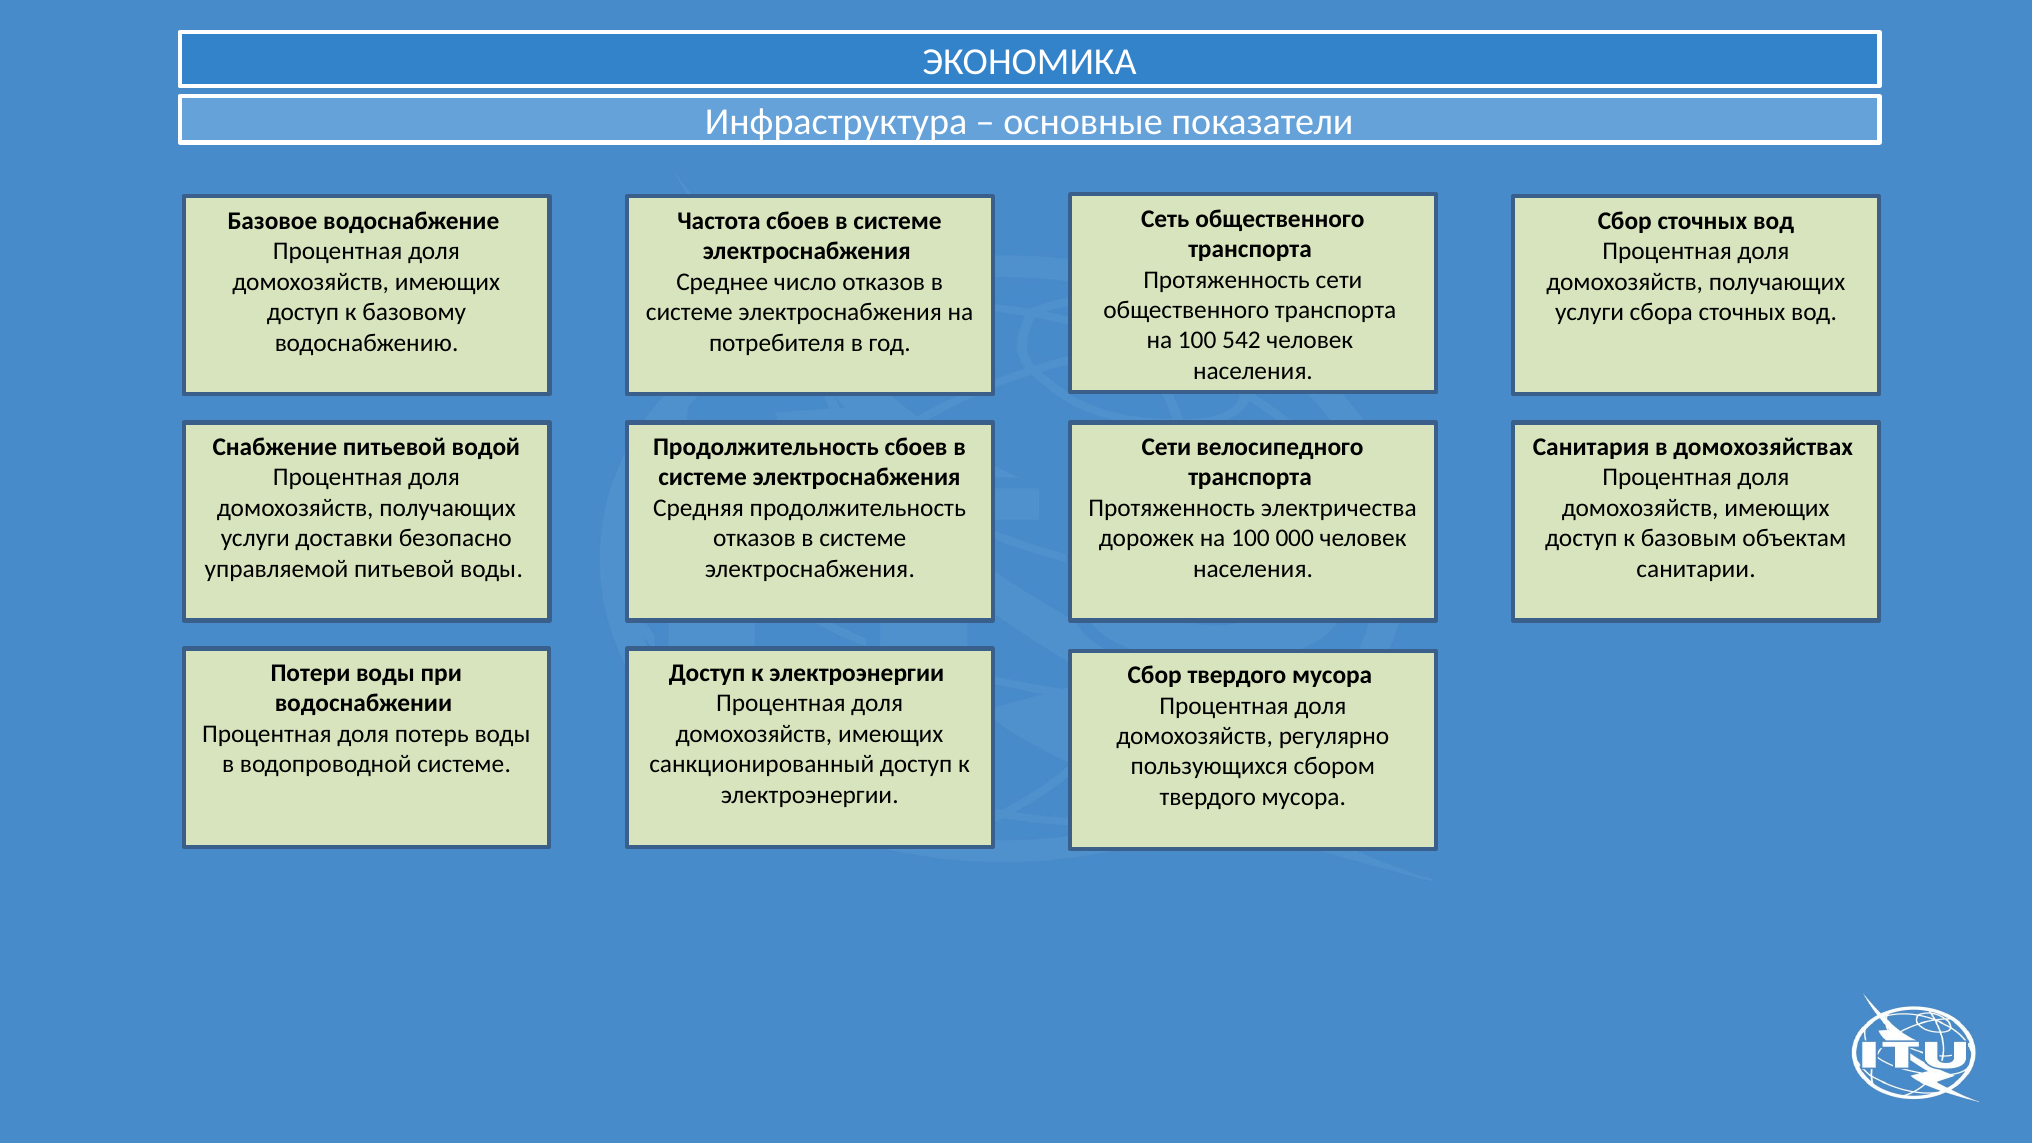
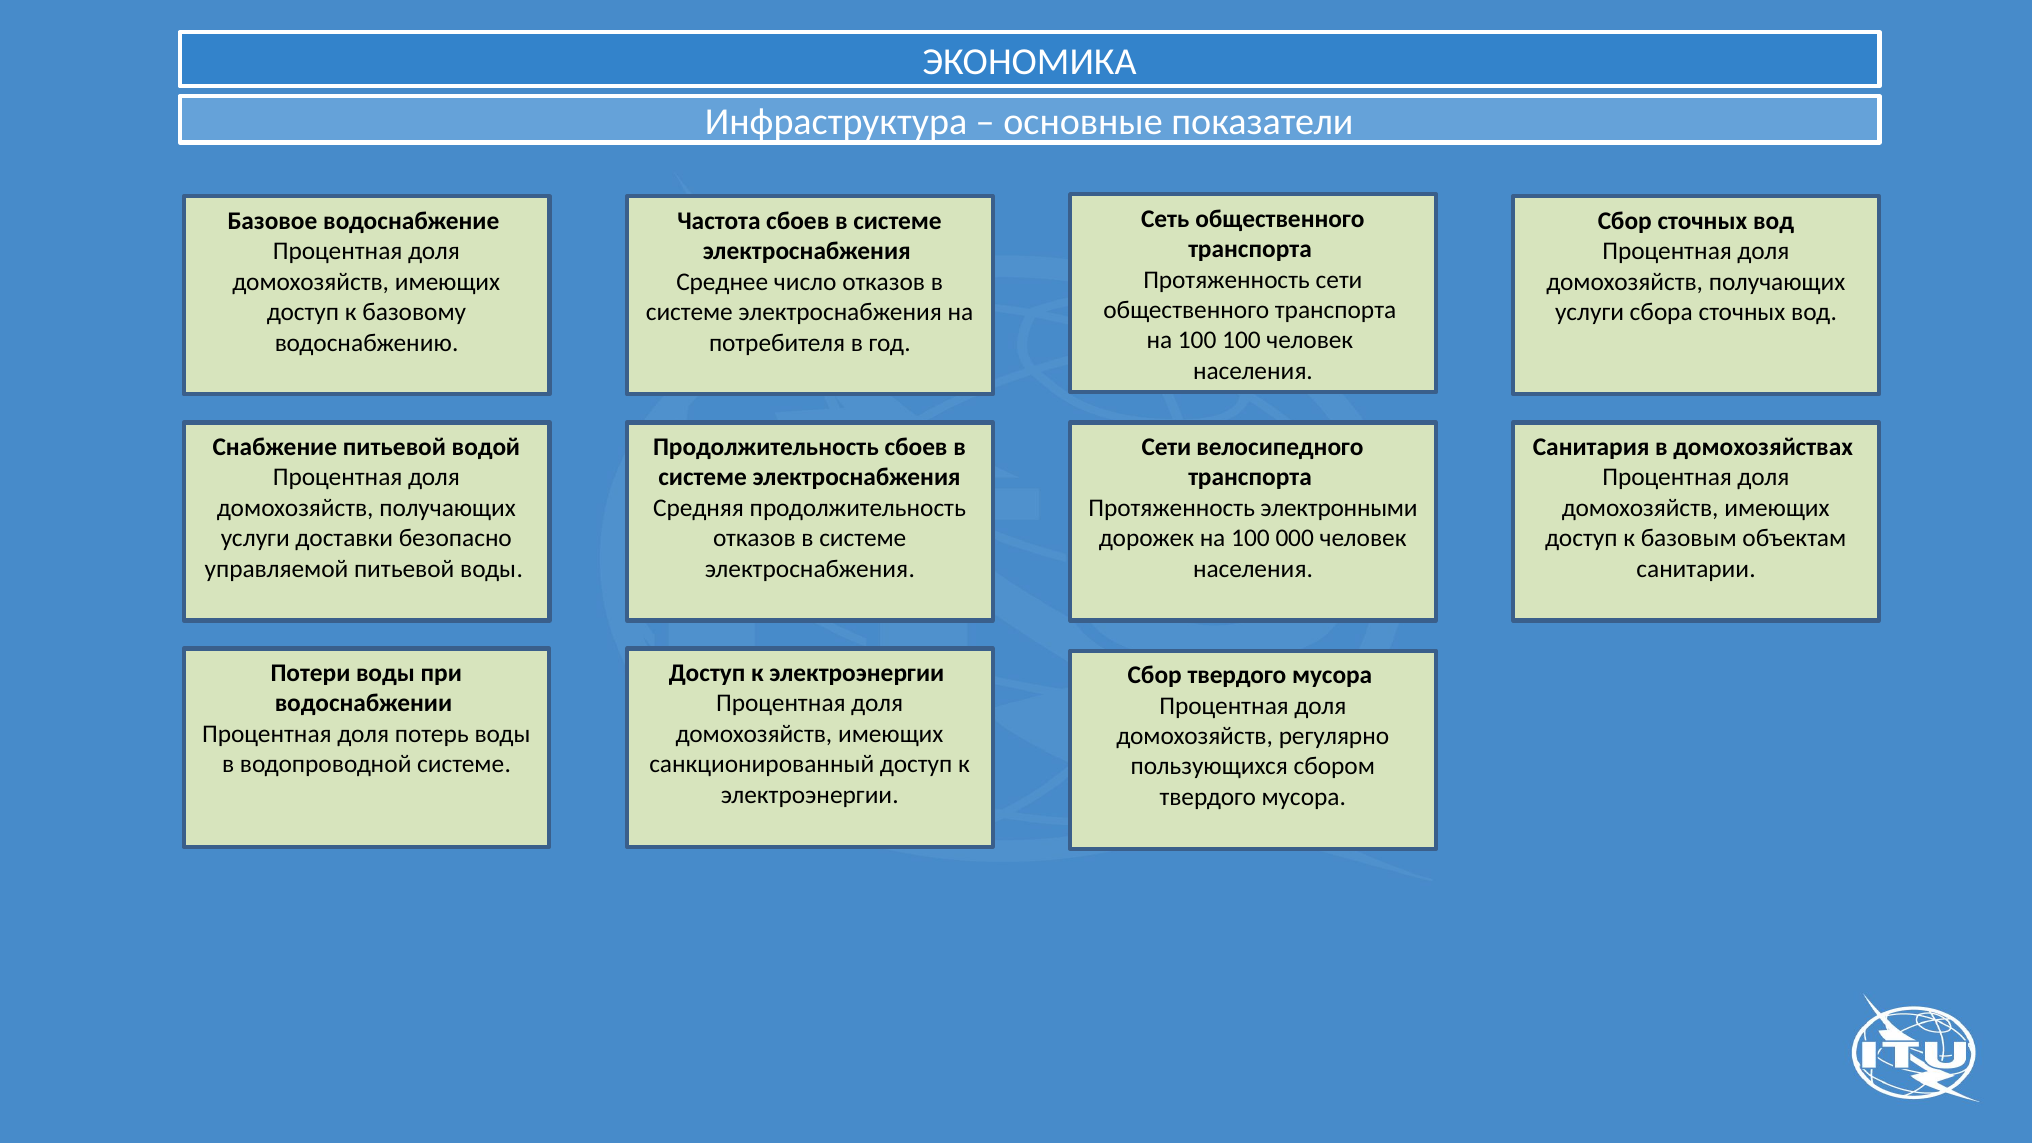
100 542: 542 -> 100
электричества: электричества -> электронными
